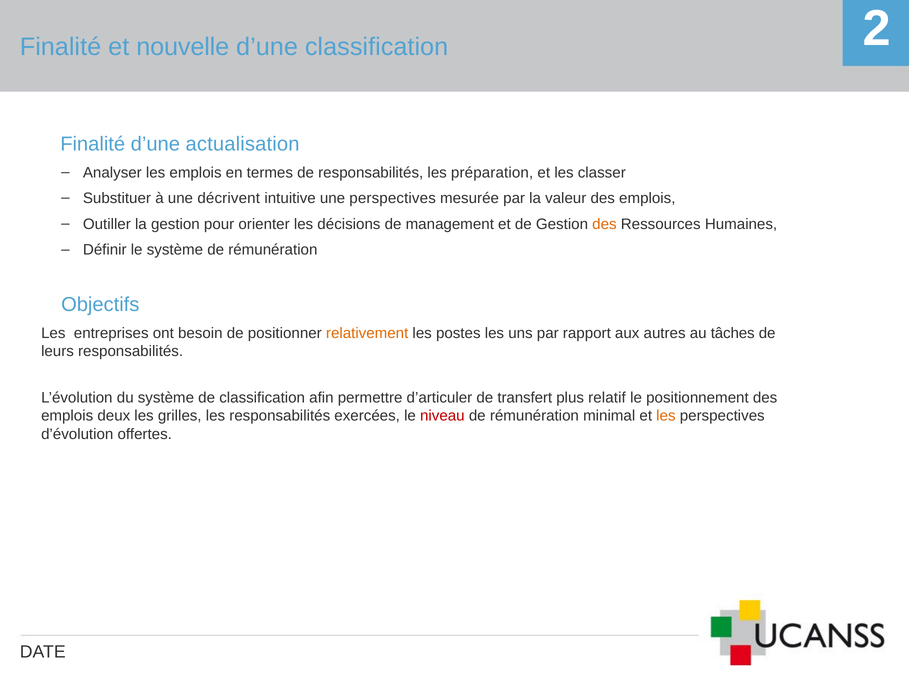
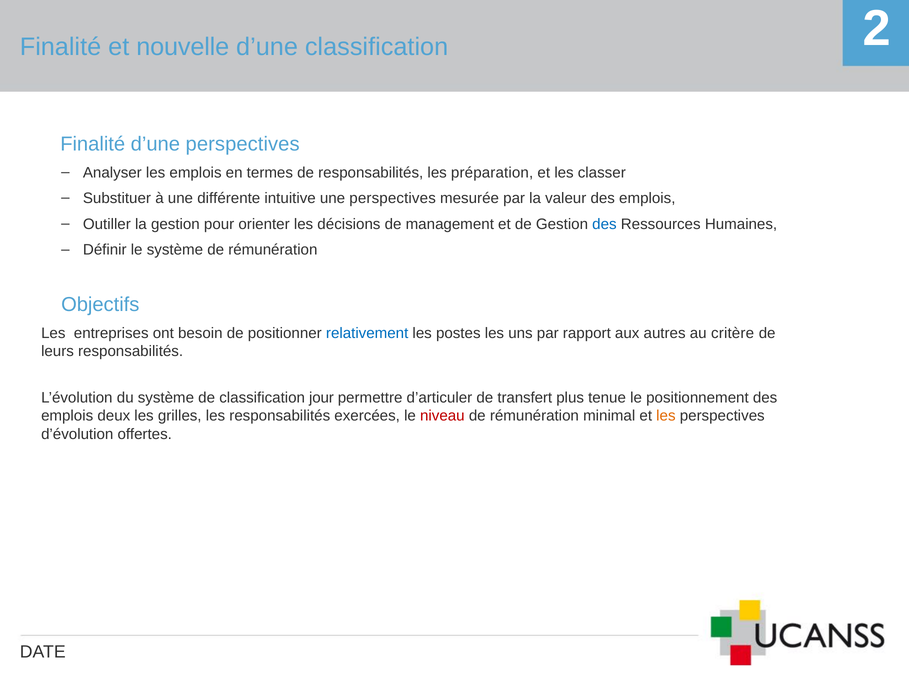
d’une actualisation: actualisation -> perspectives
décrivent: décrivent -> différente
des at (604, 224) colour: orange -> blue
relativement colour: orange -> blue
tâches: tâches -> critère
afin: afin -> jour
relatif: relatif -> tenue
